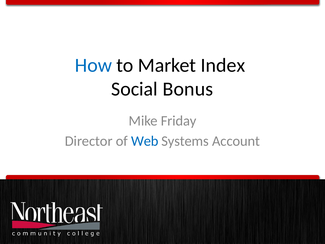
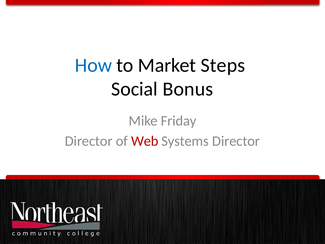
Index: Index -> Steps
Web colour: blue -> red
Systems Account: Account -> Director
